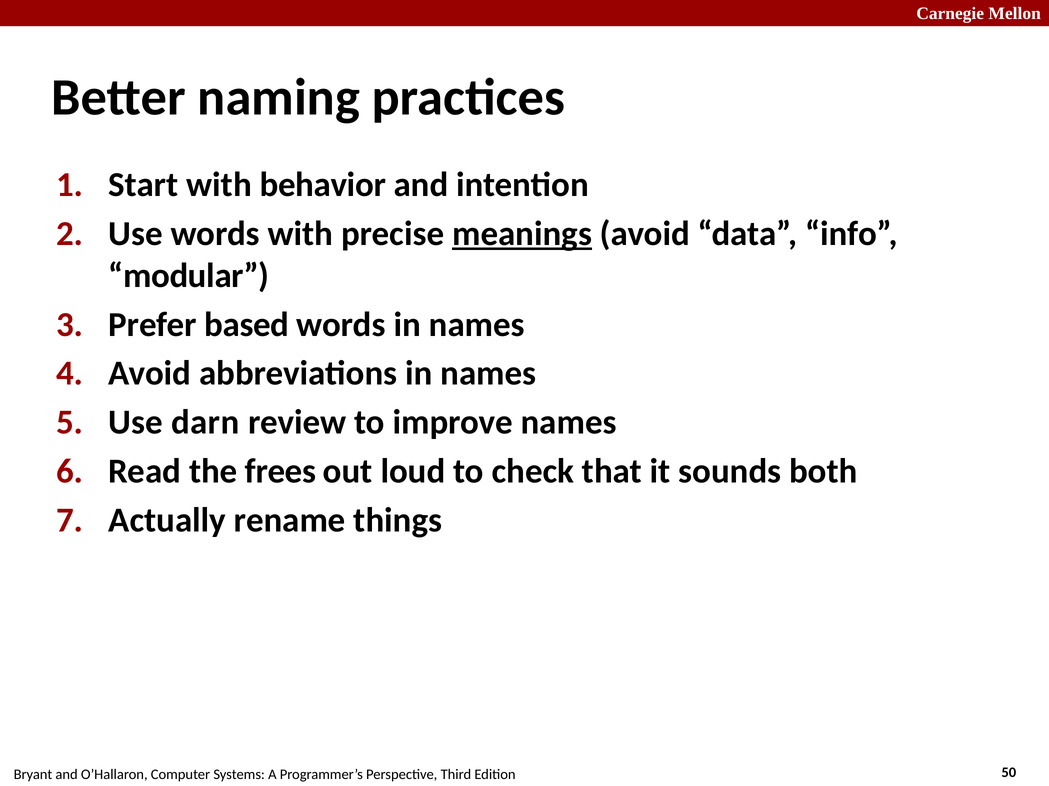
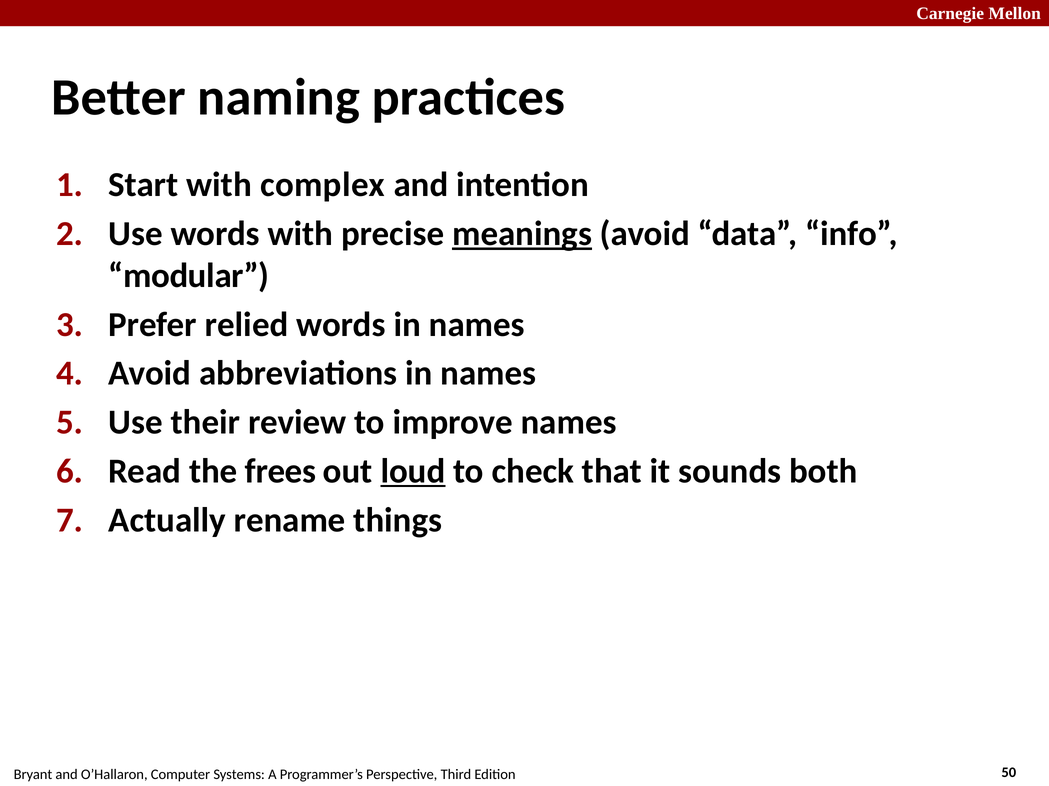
behavior: behavior -> complex
based: based -> relied
darn: darn -> their
loud underline: none -> present
